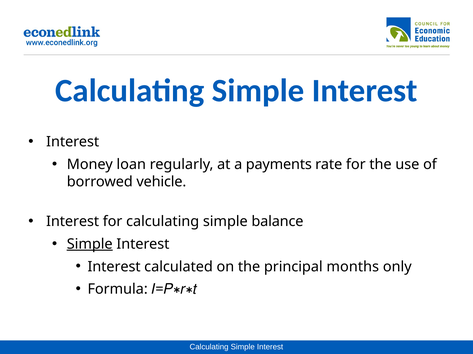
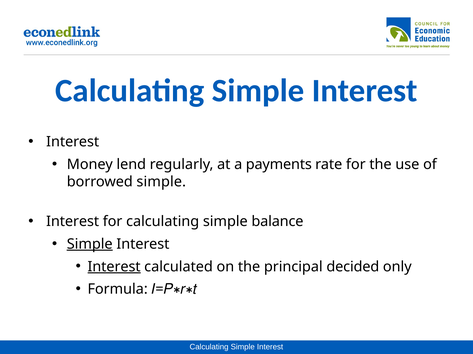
loan: loan -> lend
borrowed vehicle: vehicle -> simple
Interest at (114, 267) underline: none -> present
months: months -> decided
